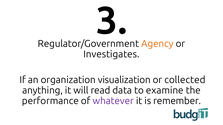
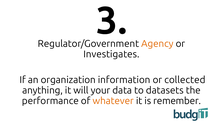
visualization: visualization -> information
read: read -> your
examine: examine -> datasets
whatever colour: purple -> orange
